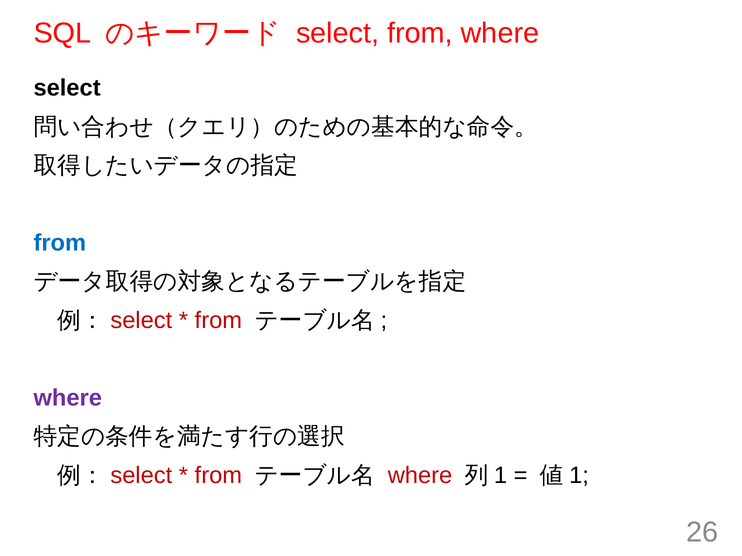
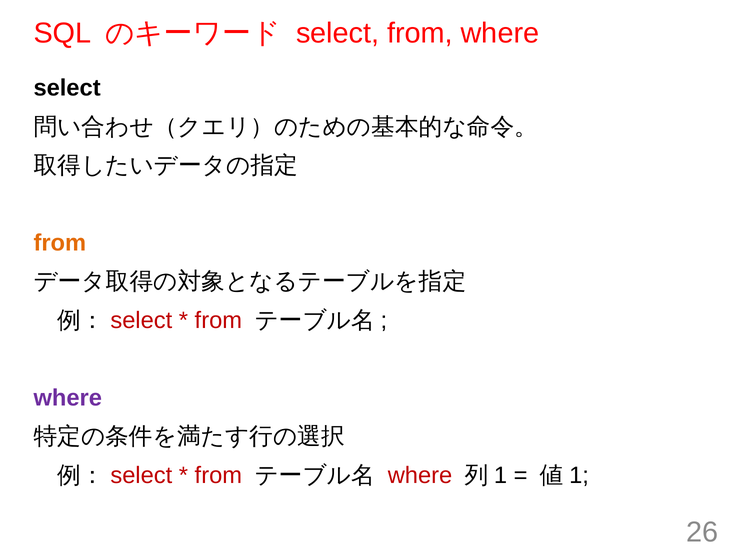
from at (60, 243) colour: blue -> orange
